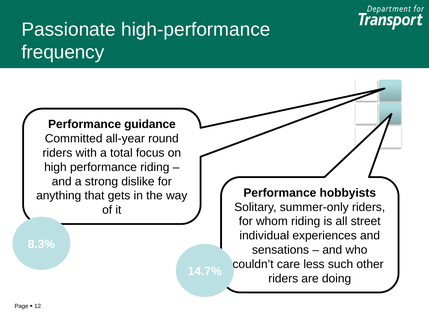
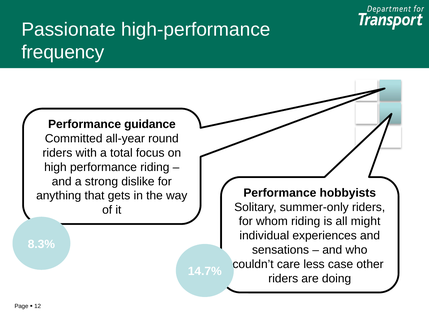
street: street -> might
such: such -> case
